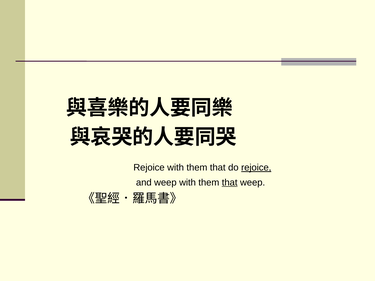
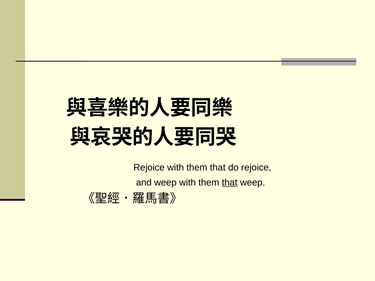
rejoice at (256, 168) underline: present -> none
